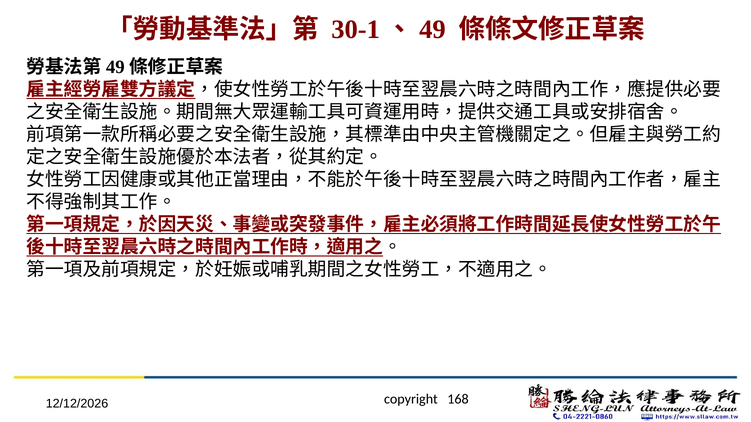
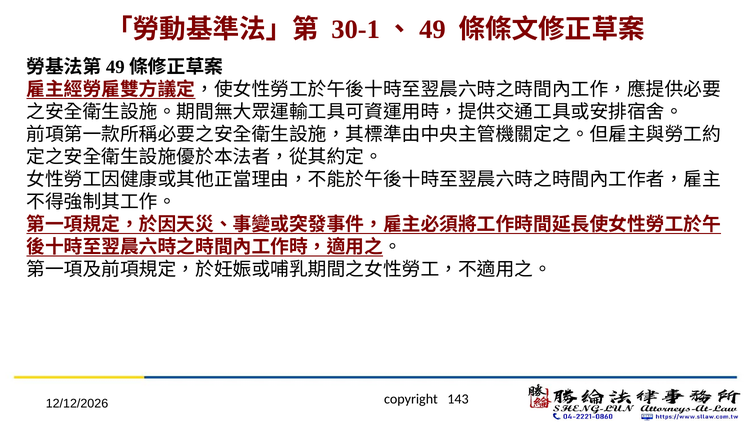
168: 168 -> 143
